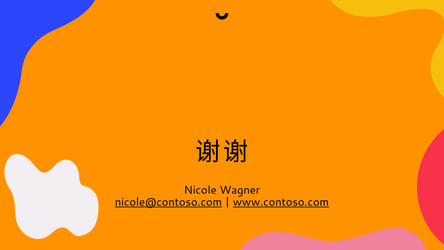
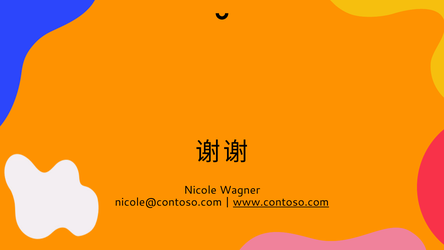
nicole@contoso.com underline: present -> none
